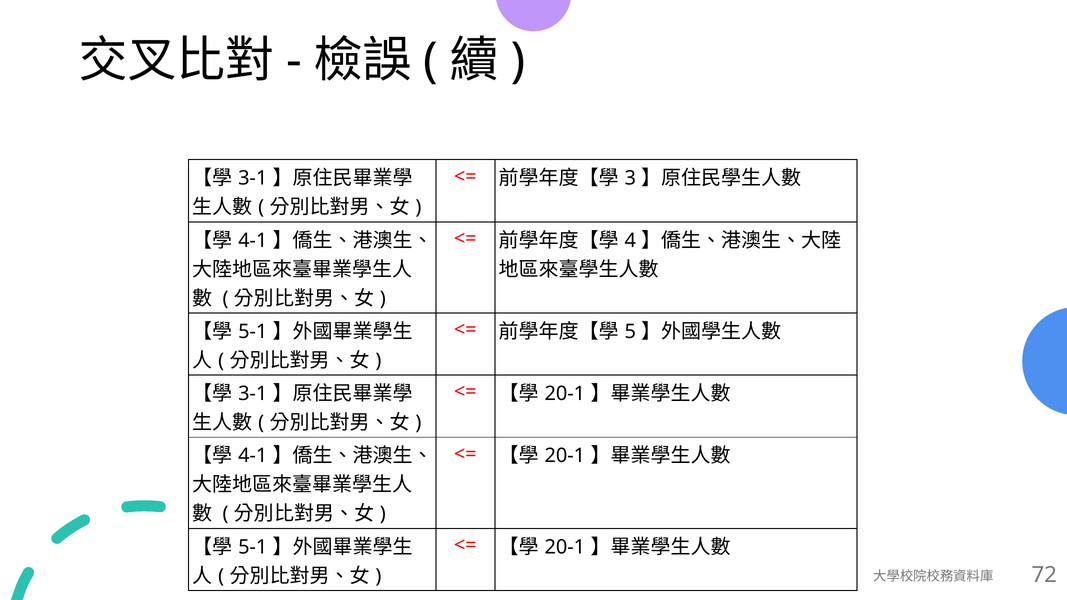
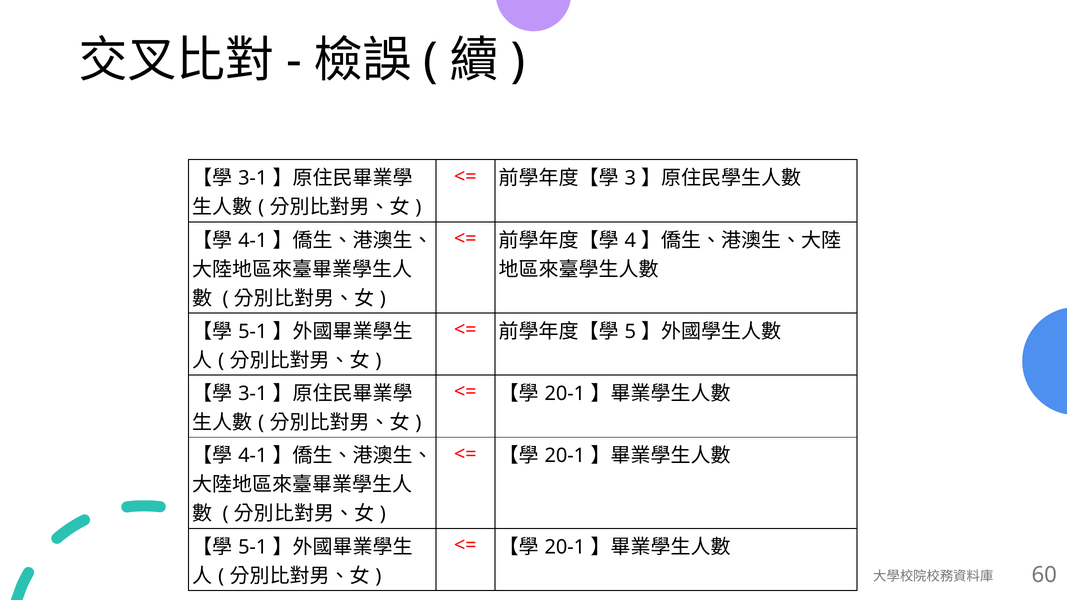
72: 72 -> 60
